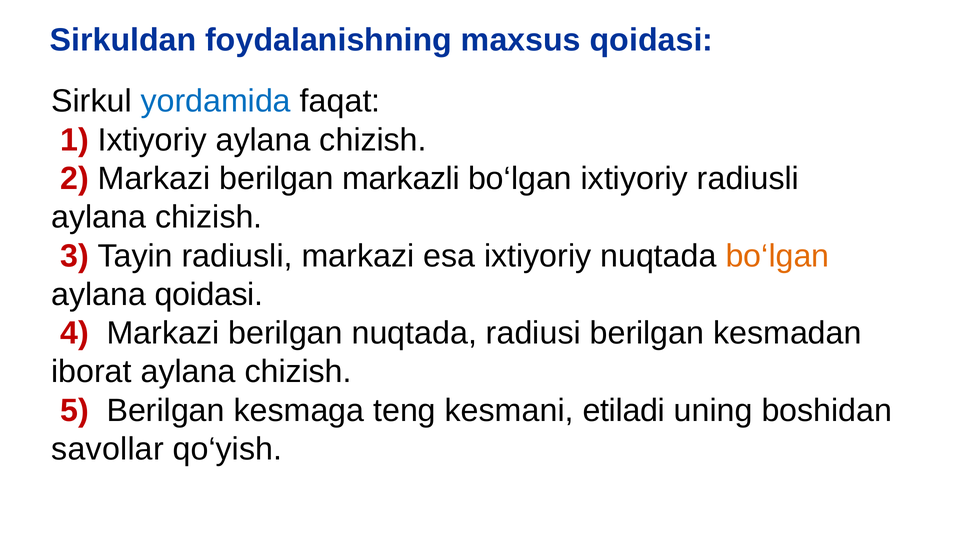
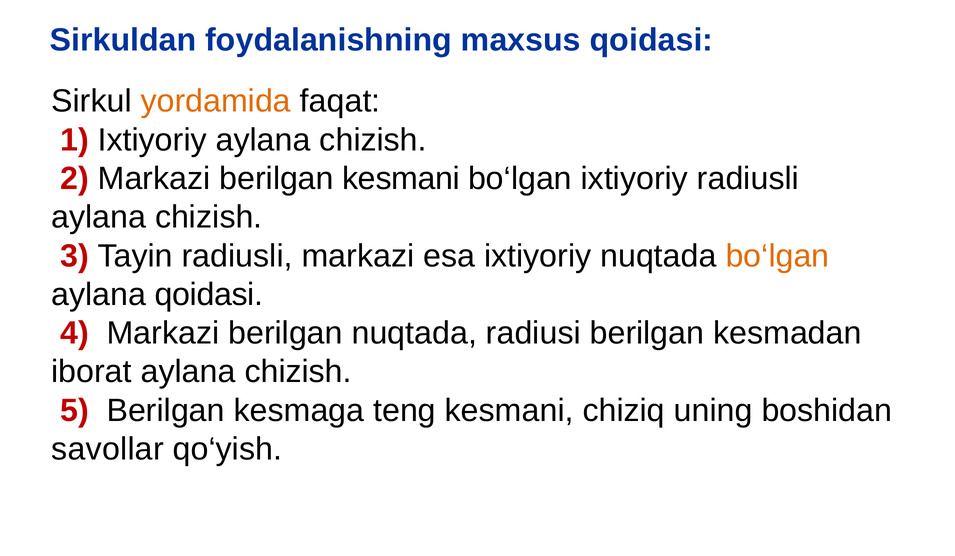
yordamida colour: blue -> orange
berilgan markazli: markazli -> kesmani
etiladi: etiladi -> chiziq
